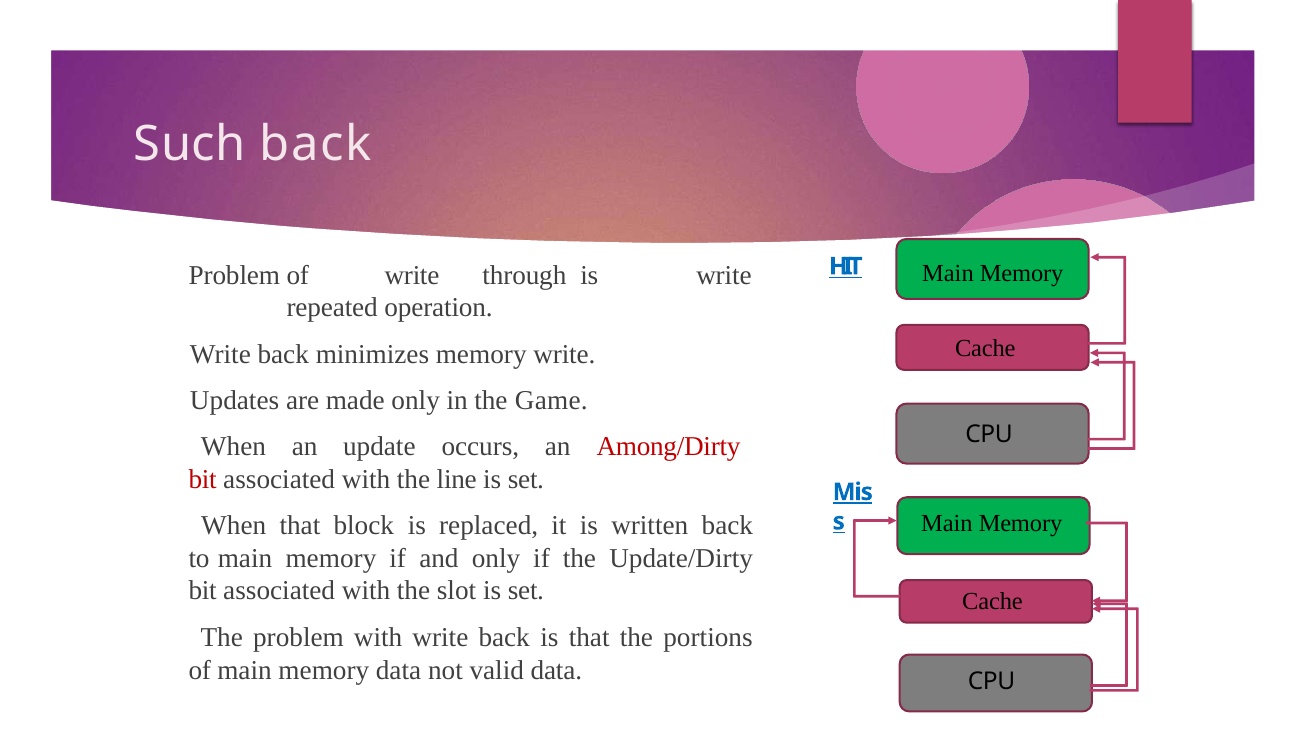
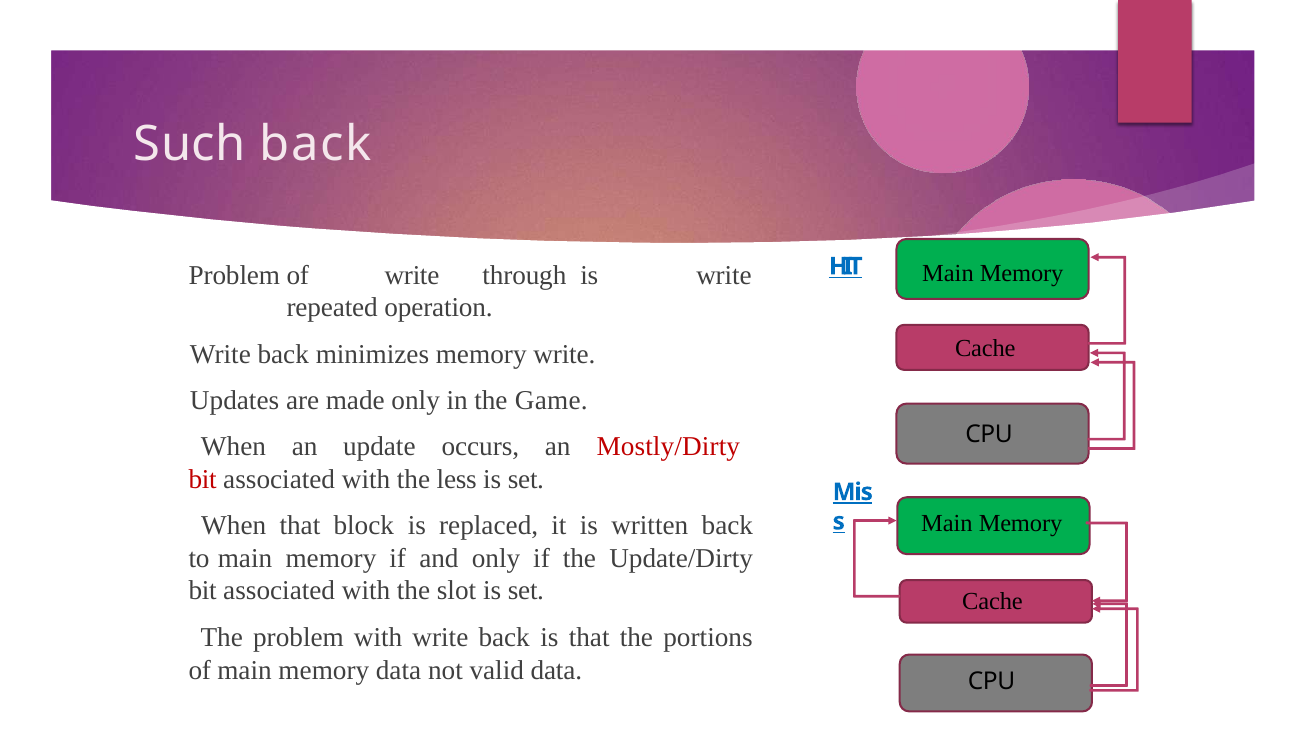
Among/Dirty: Among/Dirty -> Mostly/Dirty
line: line -> less
